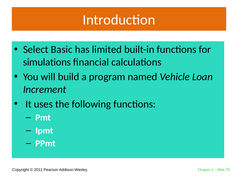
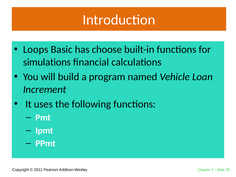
Select: Select -> Loops
limited: limited -> choose
